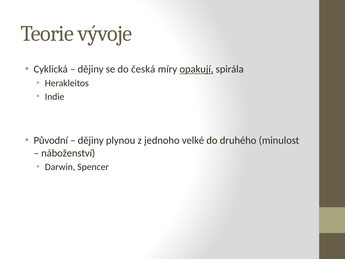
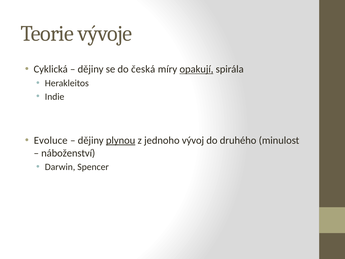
Původní: Původní -> Evoluce
plynou underline: none -> present
velké: velké -> vývoj
